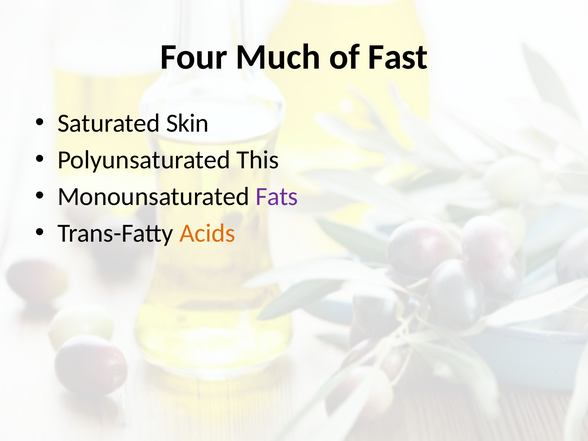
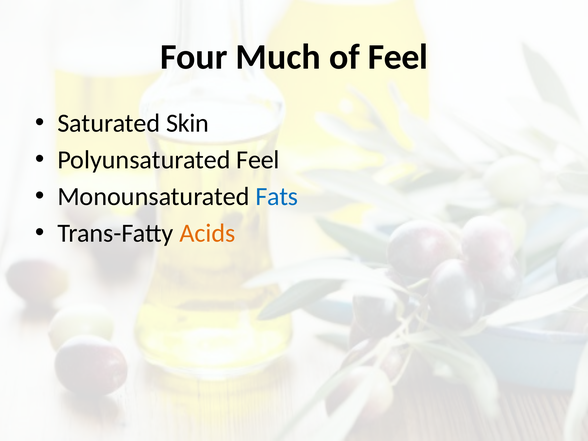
of Fast: Fast -> Feel
Polyunsaturated This: This -> Feel
Fats colour: purple -> blue
